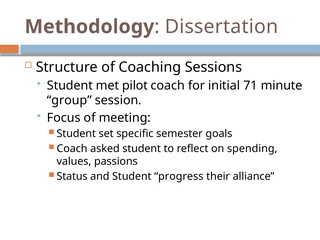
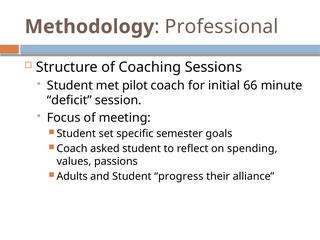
Dissertation: Dissertation -> Professional
71: 71 -> 66
group: group -> deficit
Status: Status -> Adults
